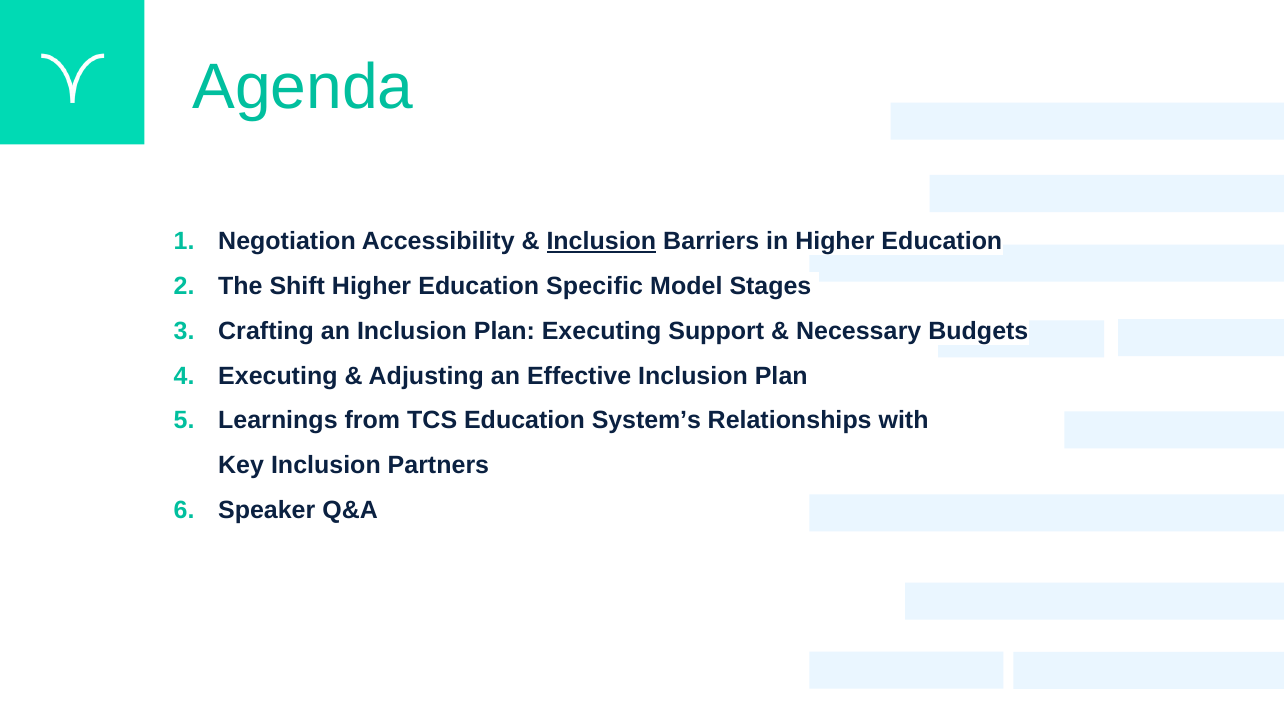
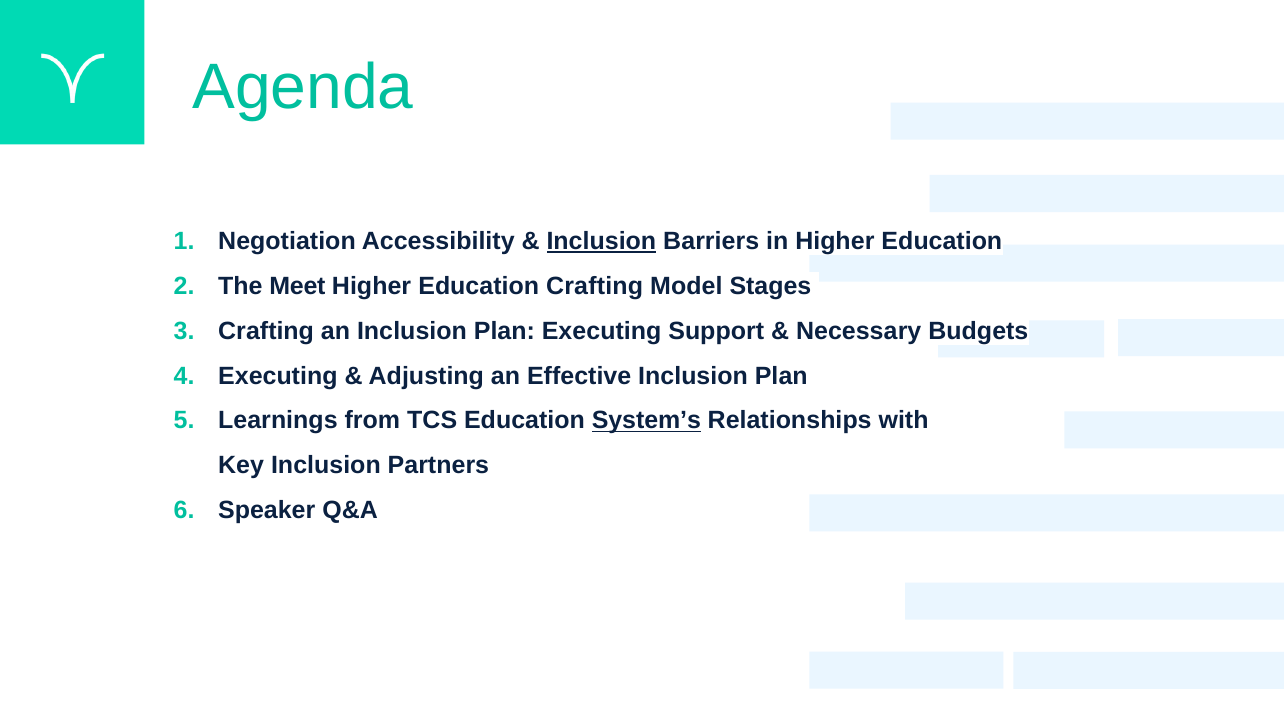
Shift: Shift -> Meet
Education Specific: Specific -> Crafting
System’s underline: none -> present
